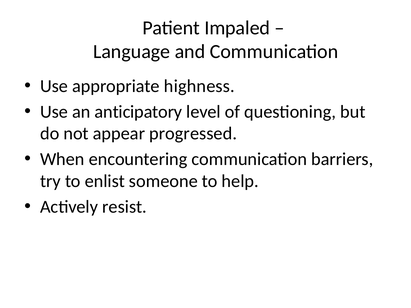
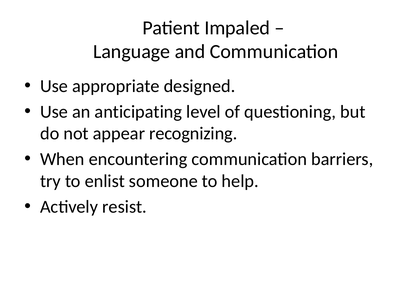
highness: highness -> designed
anticipatory: anticipatory -> anticipating
progressed: progressed -> recognizing
